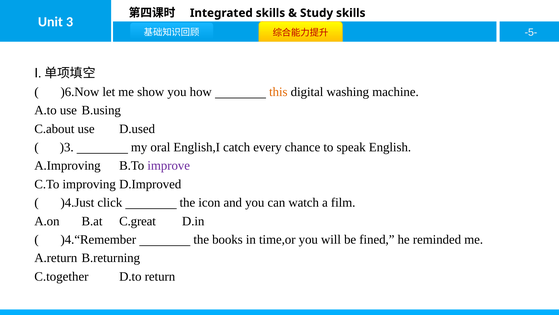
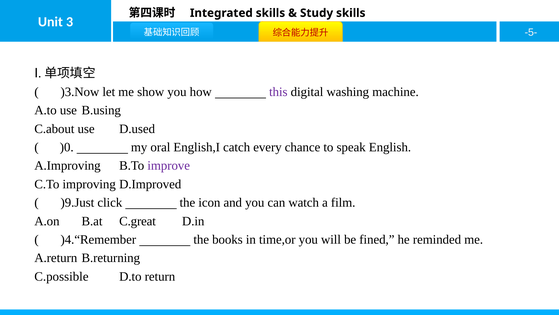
)6.Now: )6.Now -> )3.Now
this colour: orange -> purple
)3: )3 -> )0
)4.Just: )4.Just -> )9.Just
C.together: C.together -> C.possible
